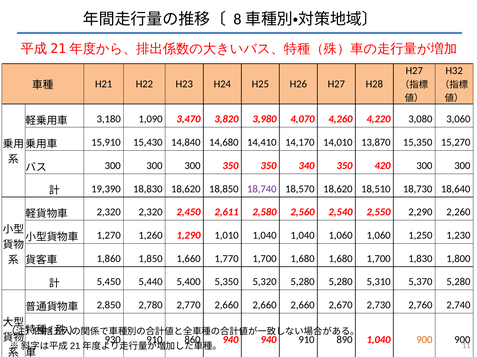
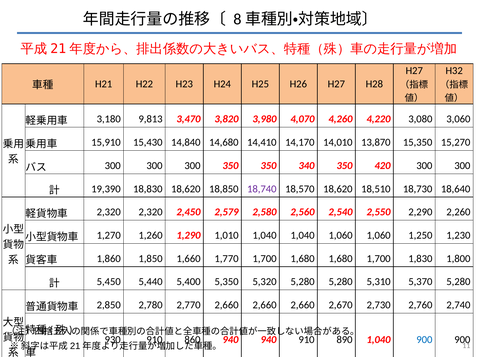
1,090: 1,090 -> 9,813
2,611: 2,611 -> 2,579
900 at (424, 340) colour: orange -> blue
